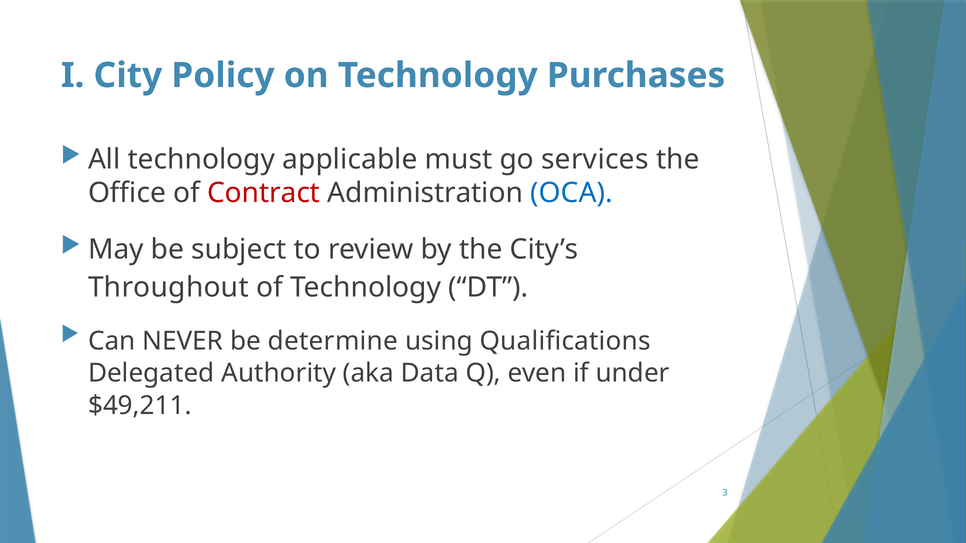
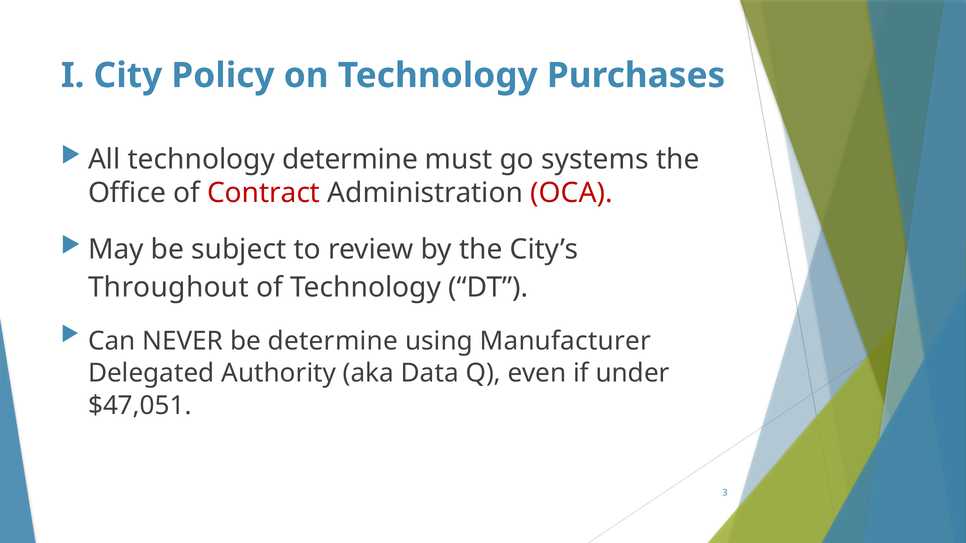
technology applicable: applicable -> determine
services: services -> systems
OCA colour: blue -> red
Qualifications: Qualifications -> Manufacturer
$49,211: $49,211 -> $47,051
